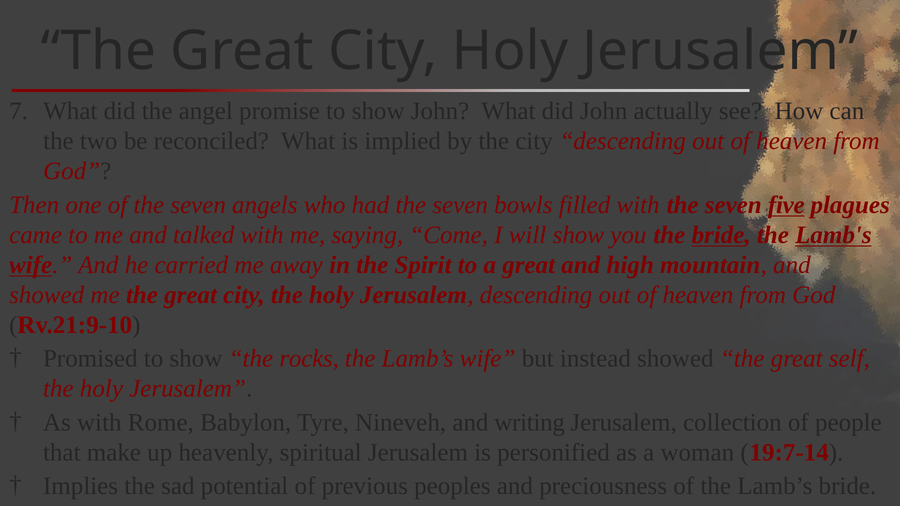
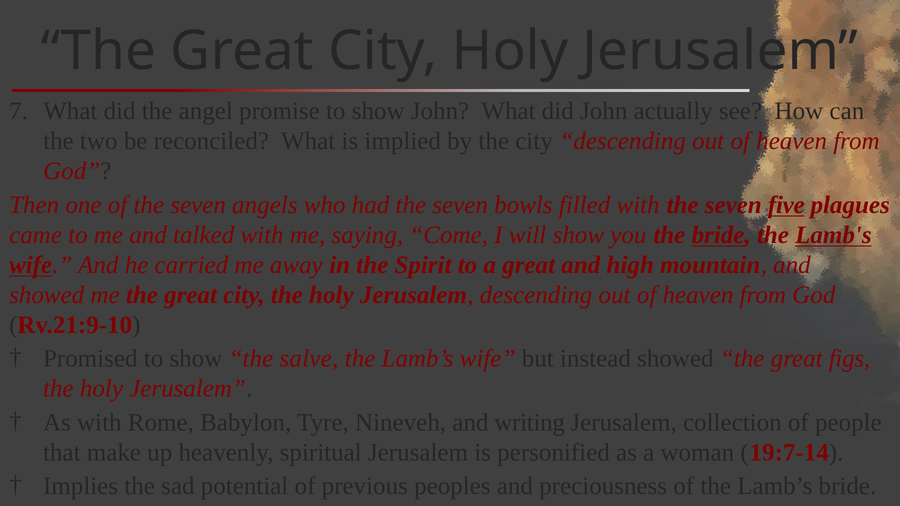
rocks: rocks -> salve
self: self -> figs
